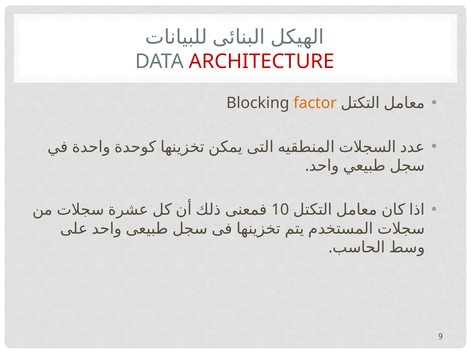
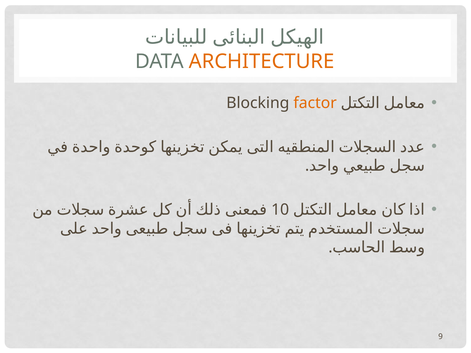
ARCHITECTURE colour: red -> orange
